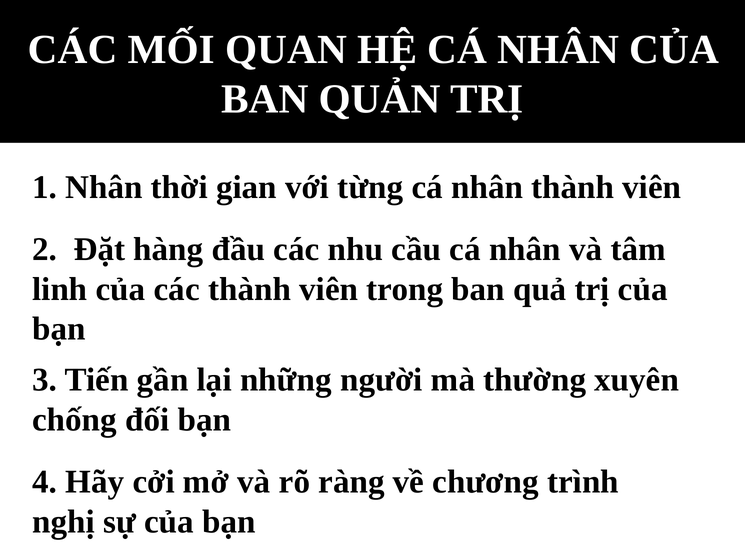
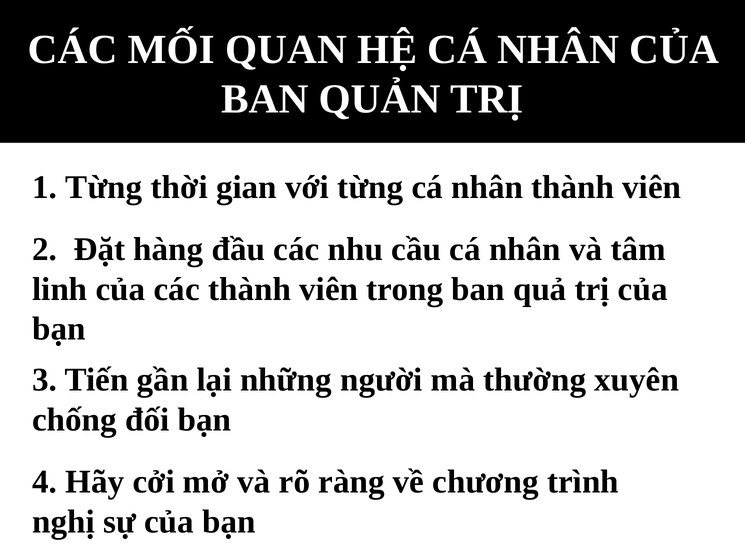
1 Nhân: Nhân -> Từng
